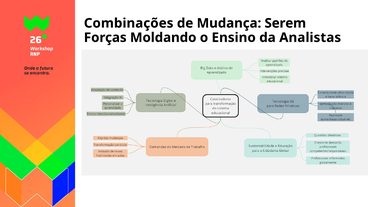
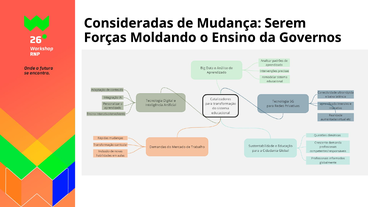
Combinações: Combinações -> Consideradas
Analistas: Analistas -> Governos
